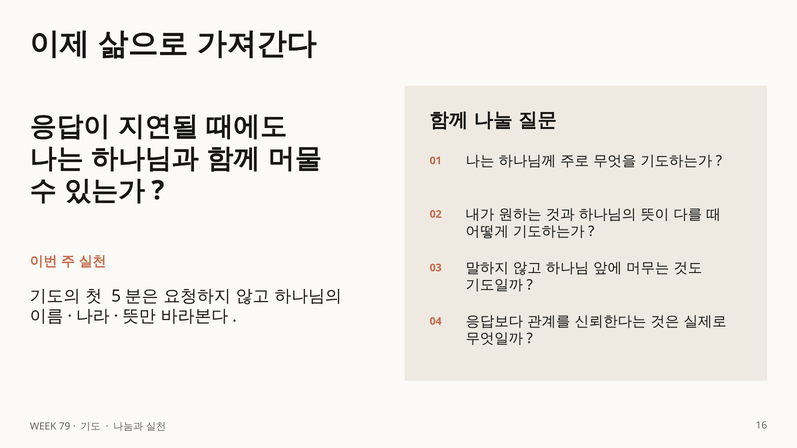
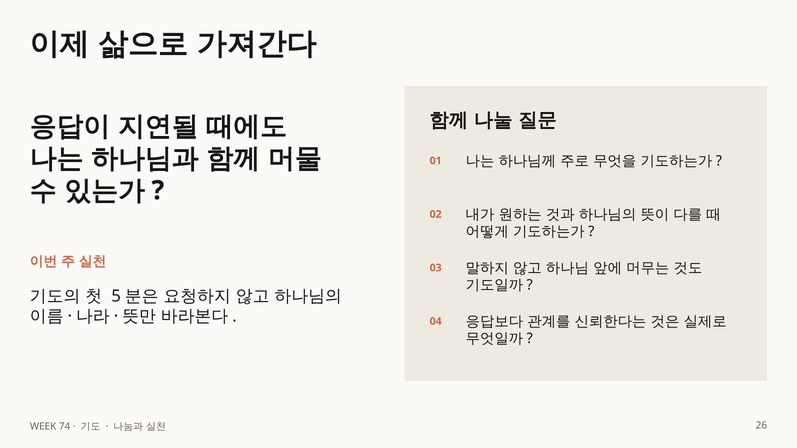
79: 79 -> 74
16: 16 -> 26
